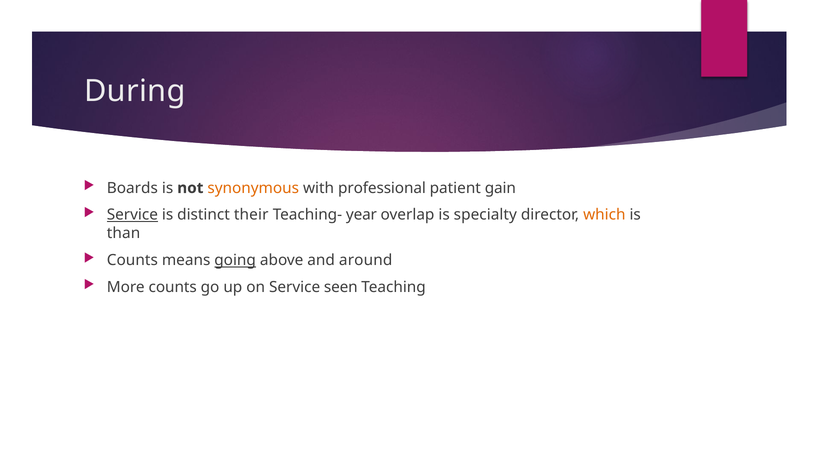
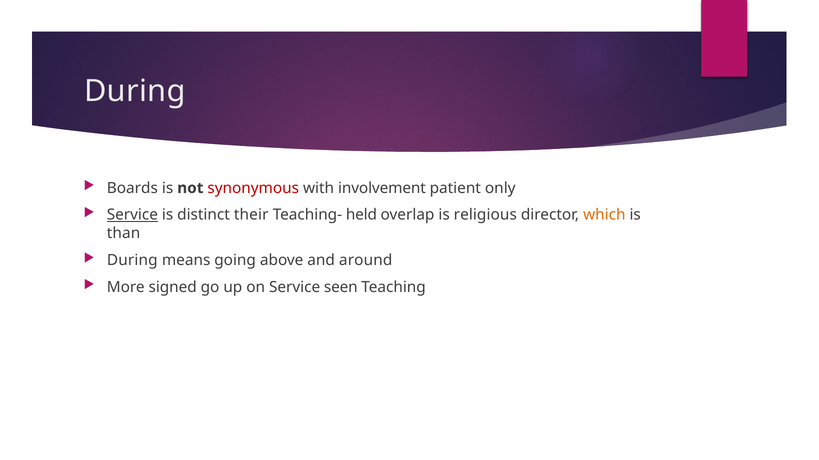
synonymous colour: orange -> red
professional: professional -> involvement
gain: gain -> only
year: year -> held
specialty: specialty -> religious
Counts at (132, 261): Counts -> During
going underline: present -> none
More counts: counts -> signed
